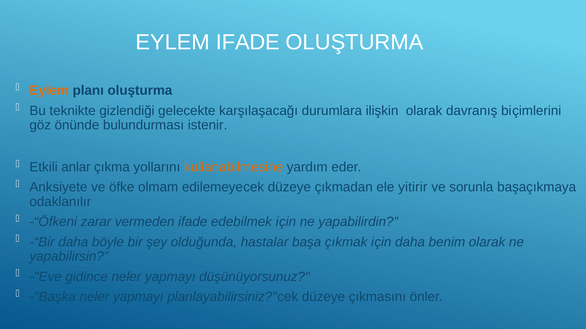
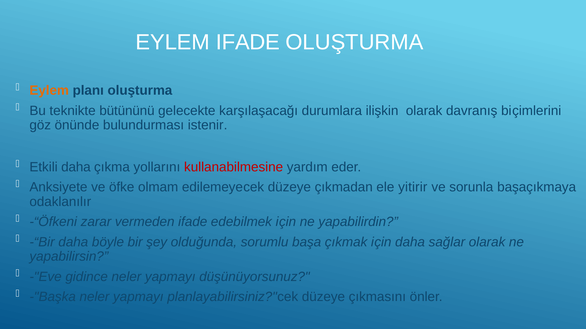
gizlendiği: gizlendiği -> bütününü
Etkili anlar: anlar -> daha
kullanabilmesine colour: orange -> red
hastalar: hastalar -> sorumlu
benim: benim -> sağlar
